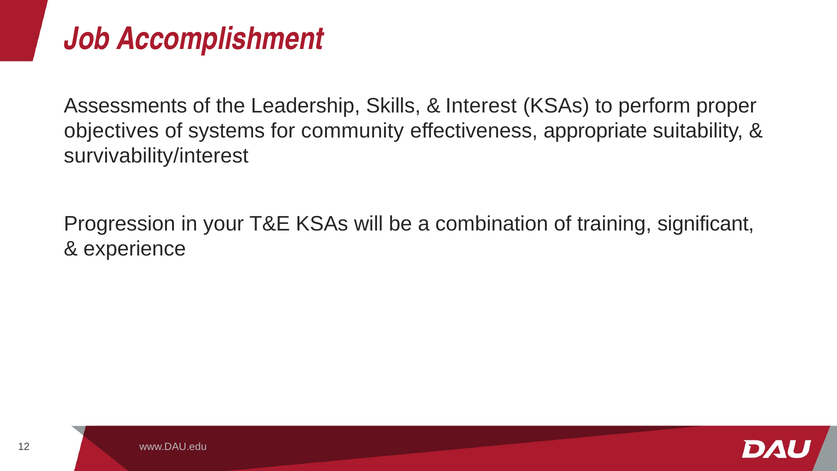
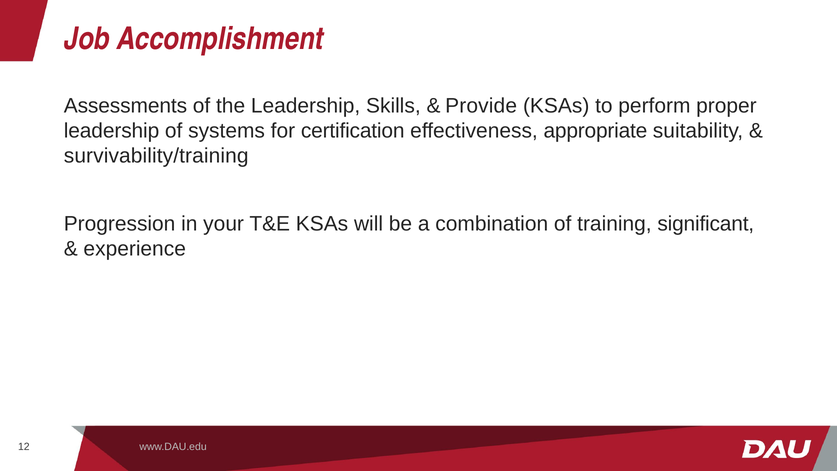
Interest: Interest -> Provide
objectives at (111, 131): objectives -> leadership
community: community -> certification
survivability/interest: survivability/interest -> survivability/training
